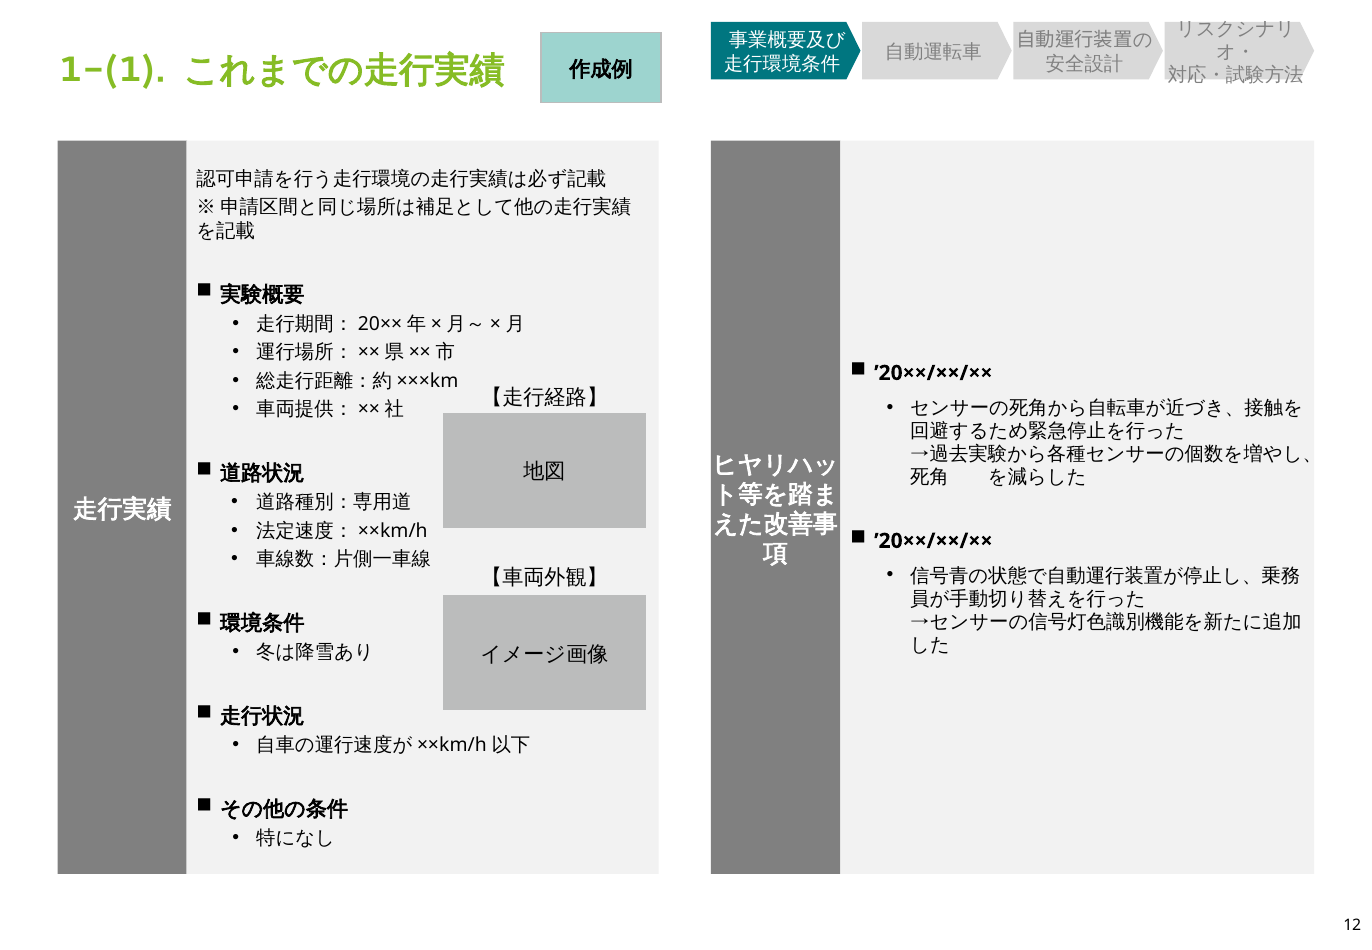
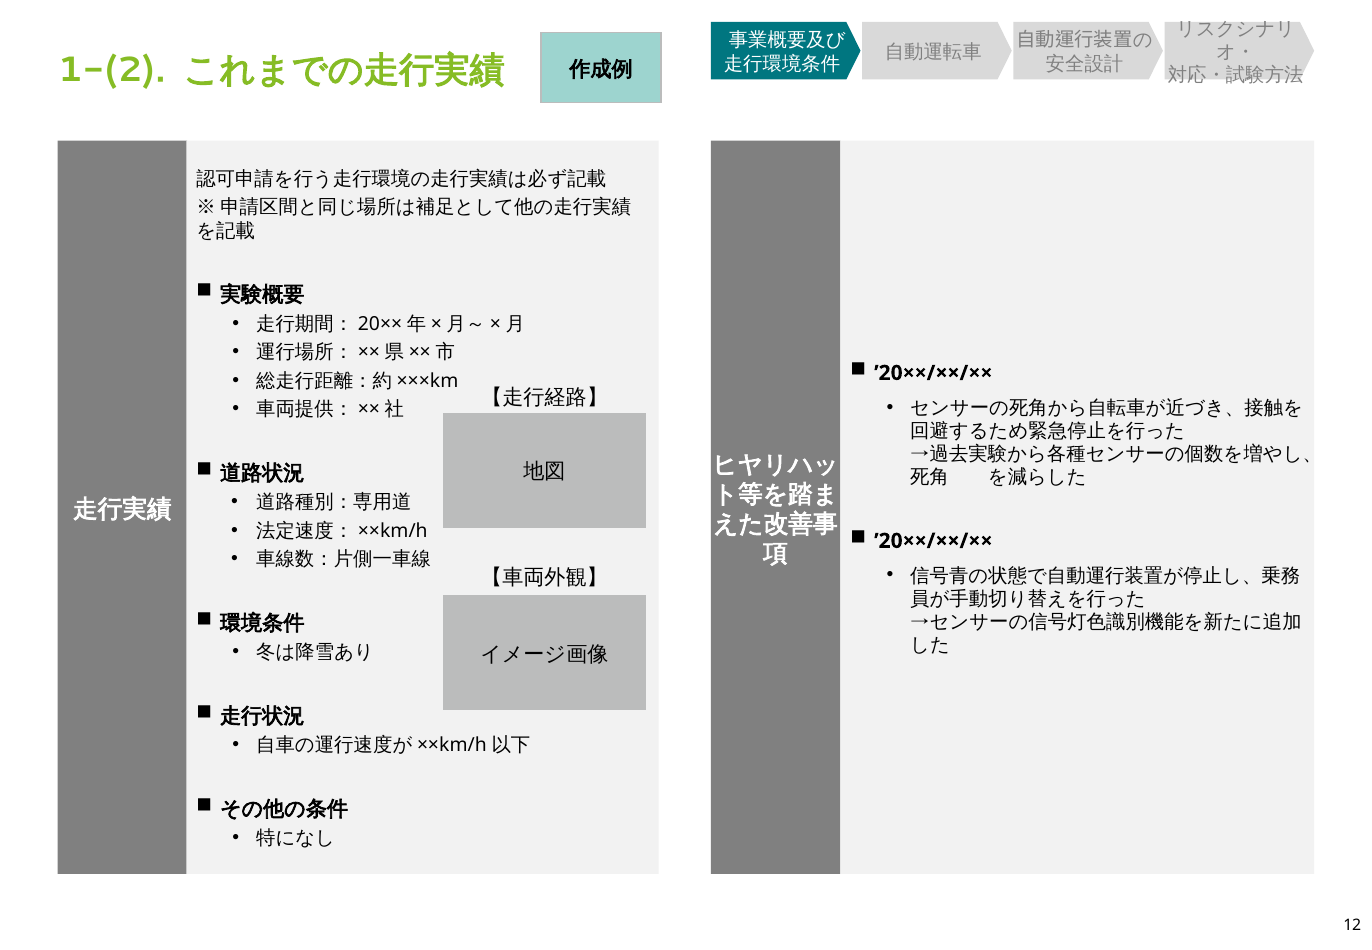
1-(1: 1-(1 -> 1-(2
